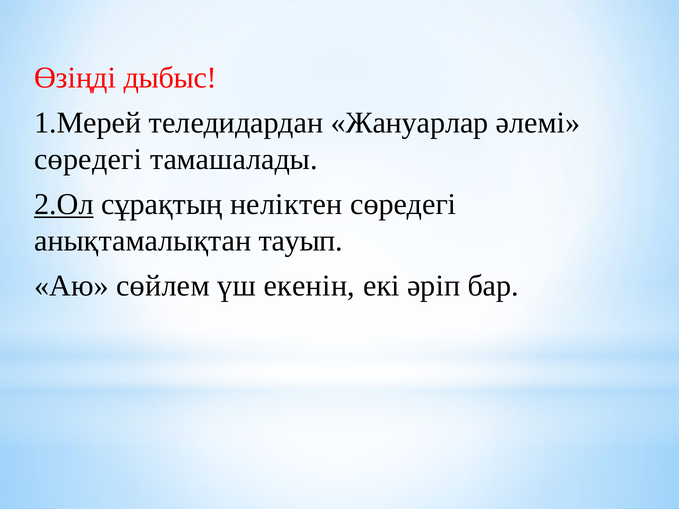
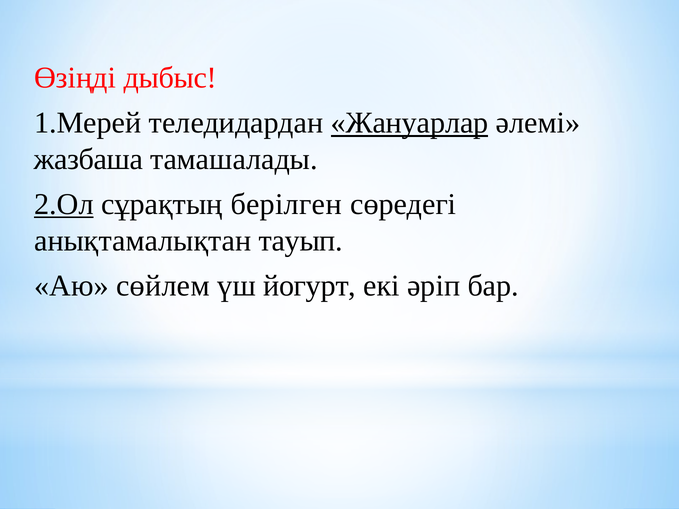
Жануарлар underline: none -> present
сөредегі at (88, 159): сөредегі -> жазбаша
неліктен: неліктен -> берілген
екенін: екенін -> йогурт
